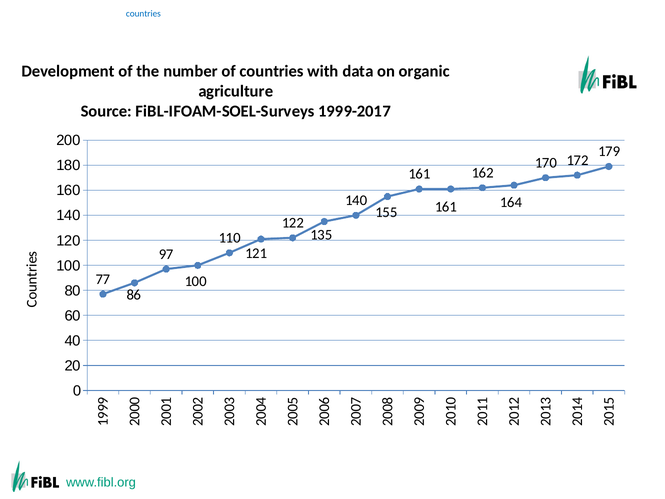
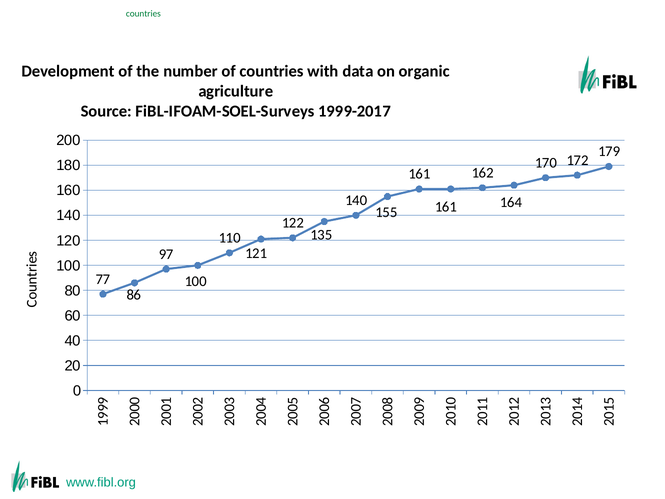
countries at (143, 14) colour: blue -> green
